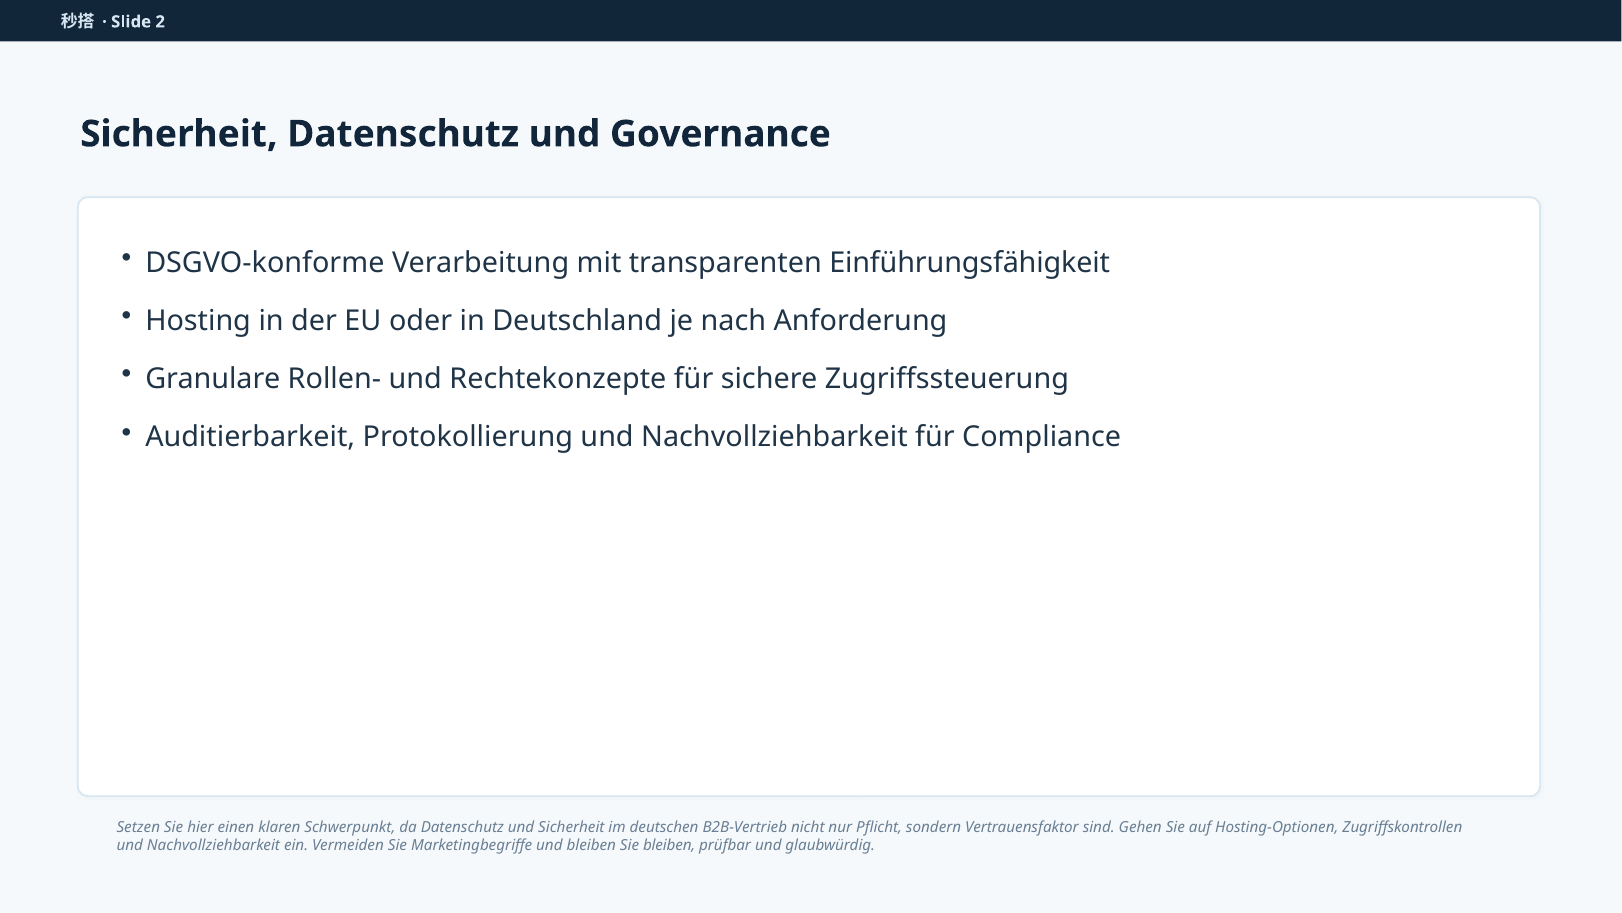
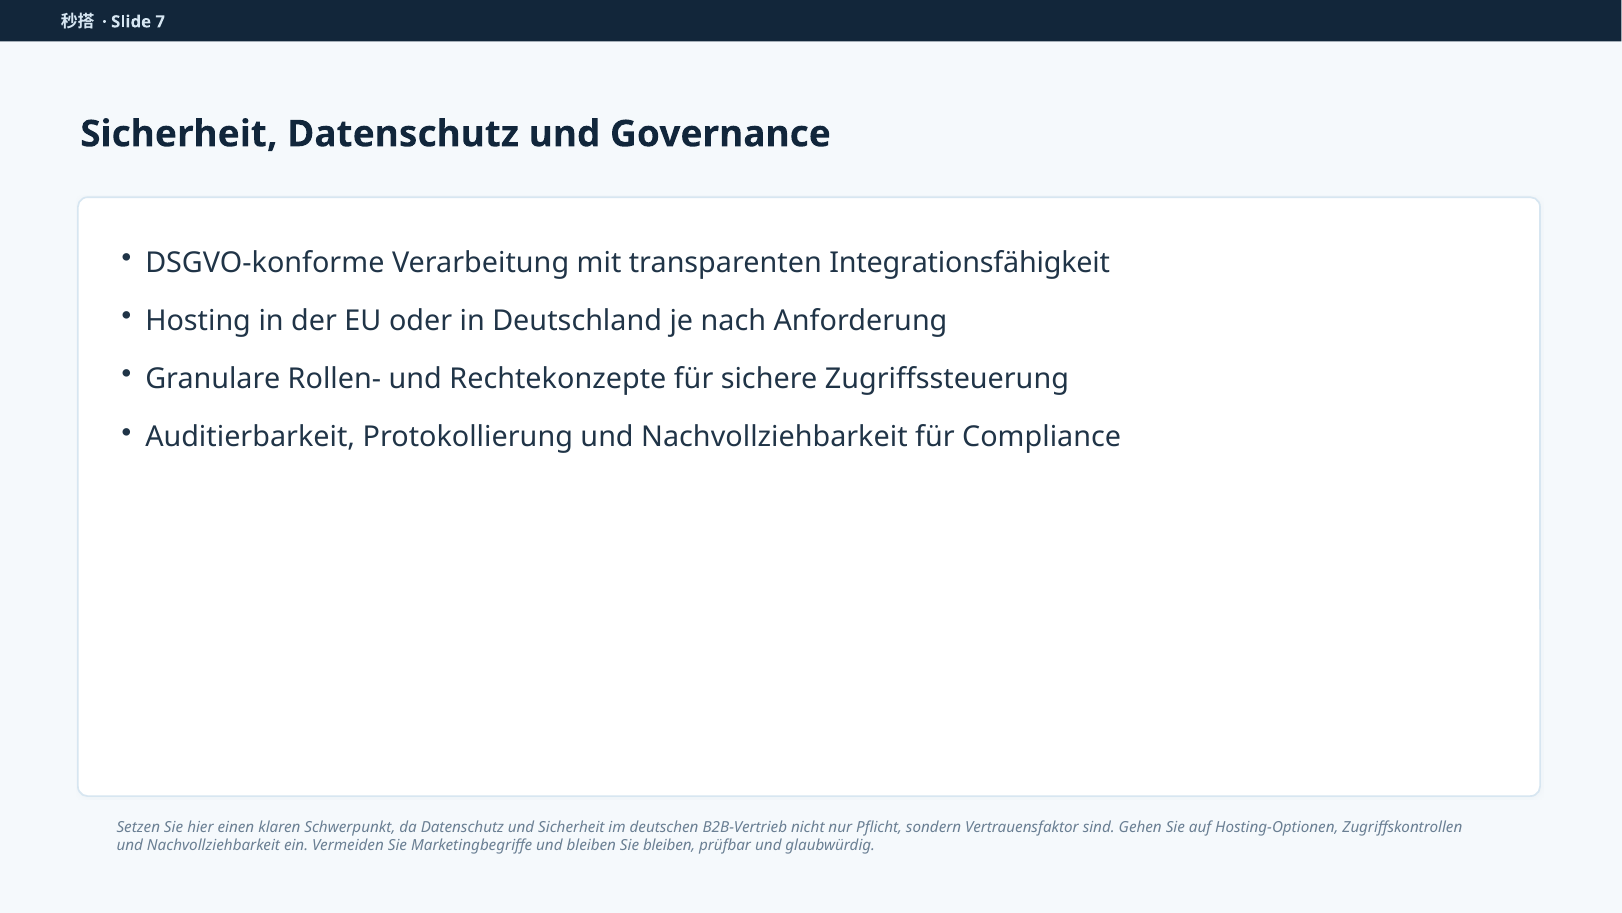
2: 2 -> 7
Einführungsfähigkeit: Einführungsfähigkeit -> Integrationsfähigkeit
